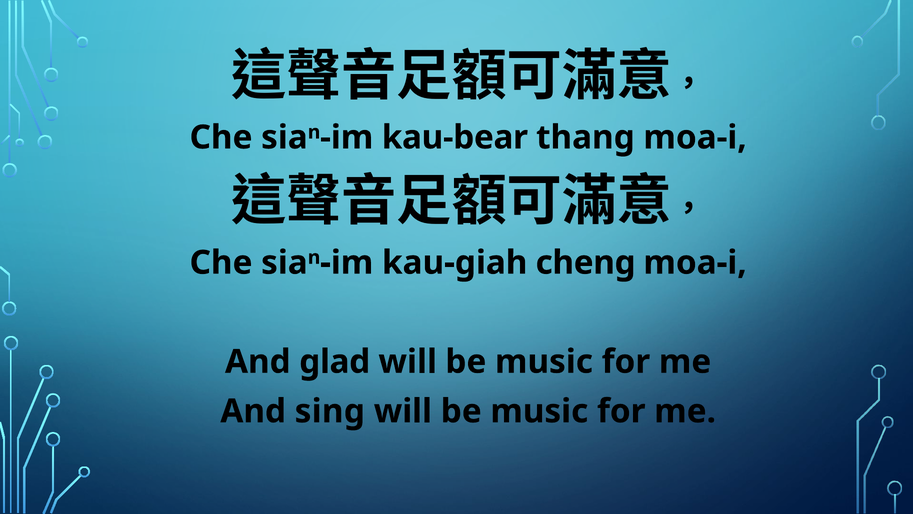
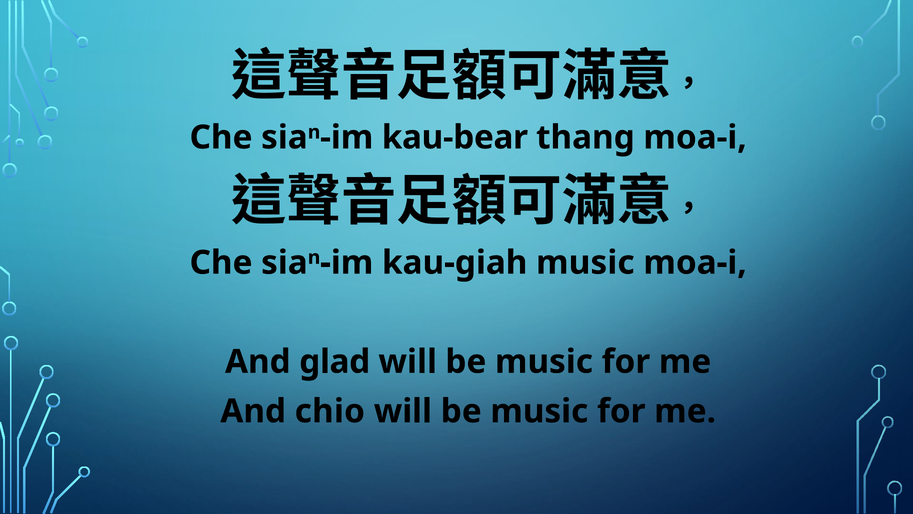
kau-giah cheng: cheng -> music
sing: sing -> chio
